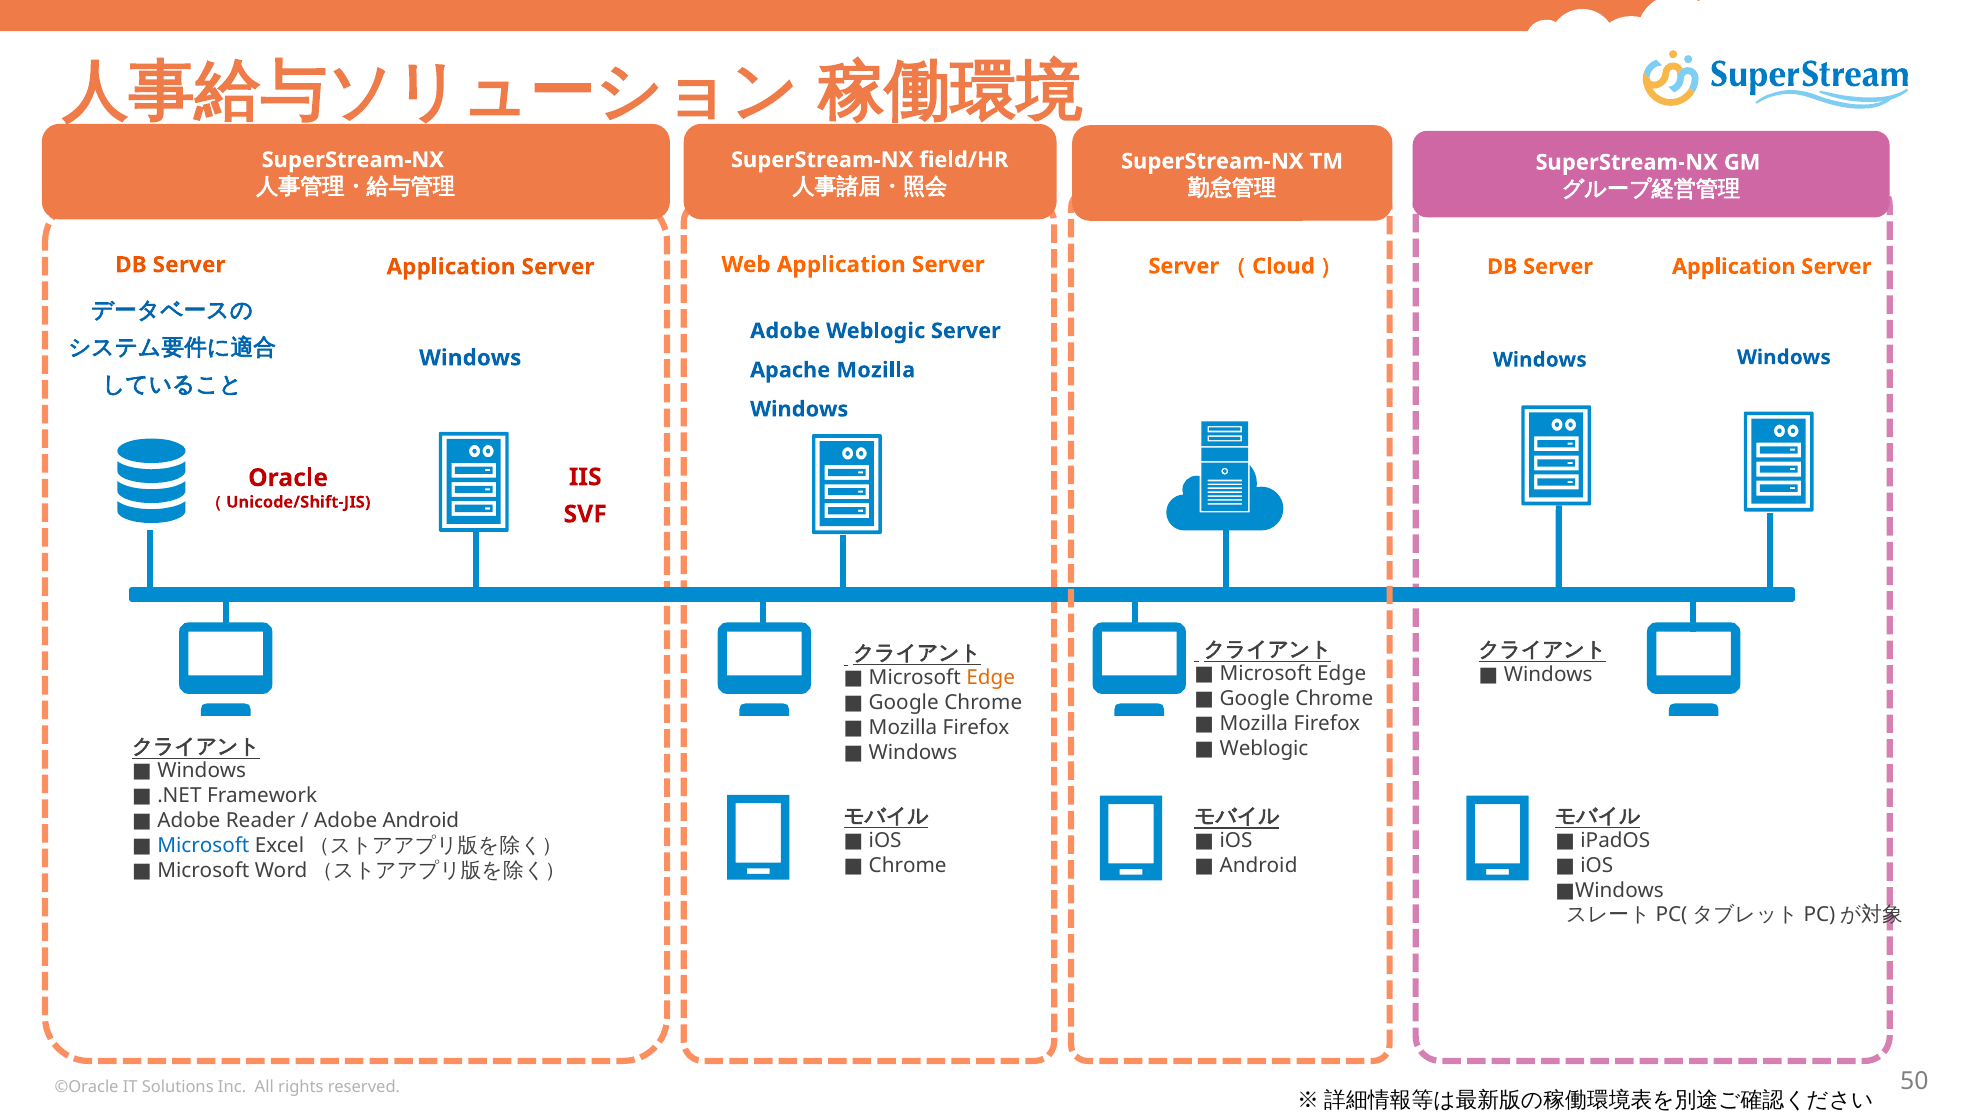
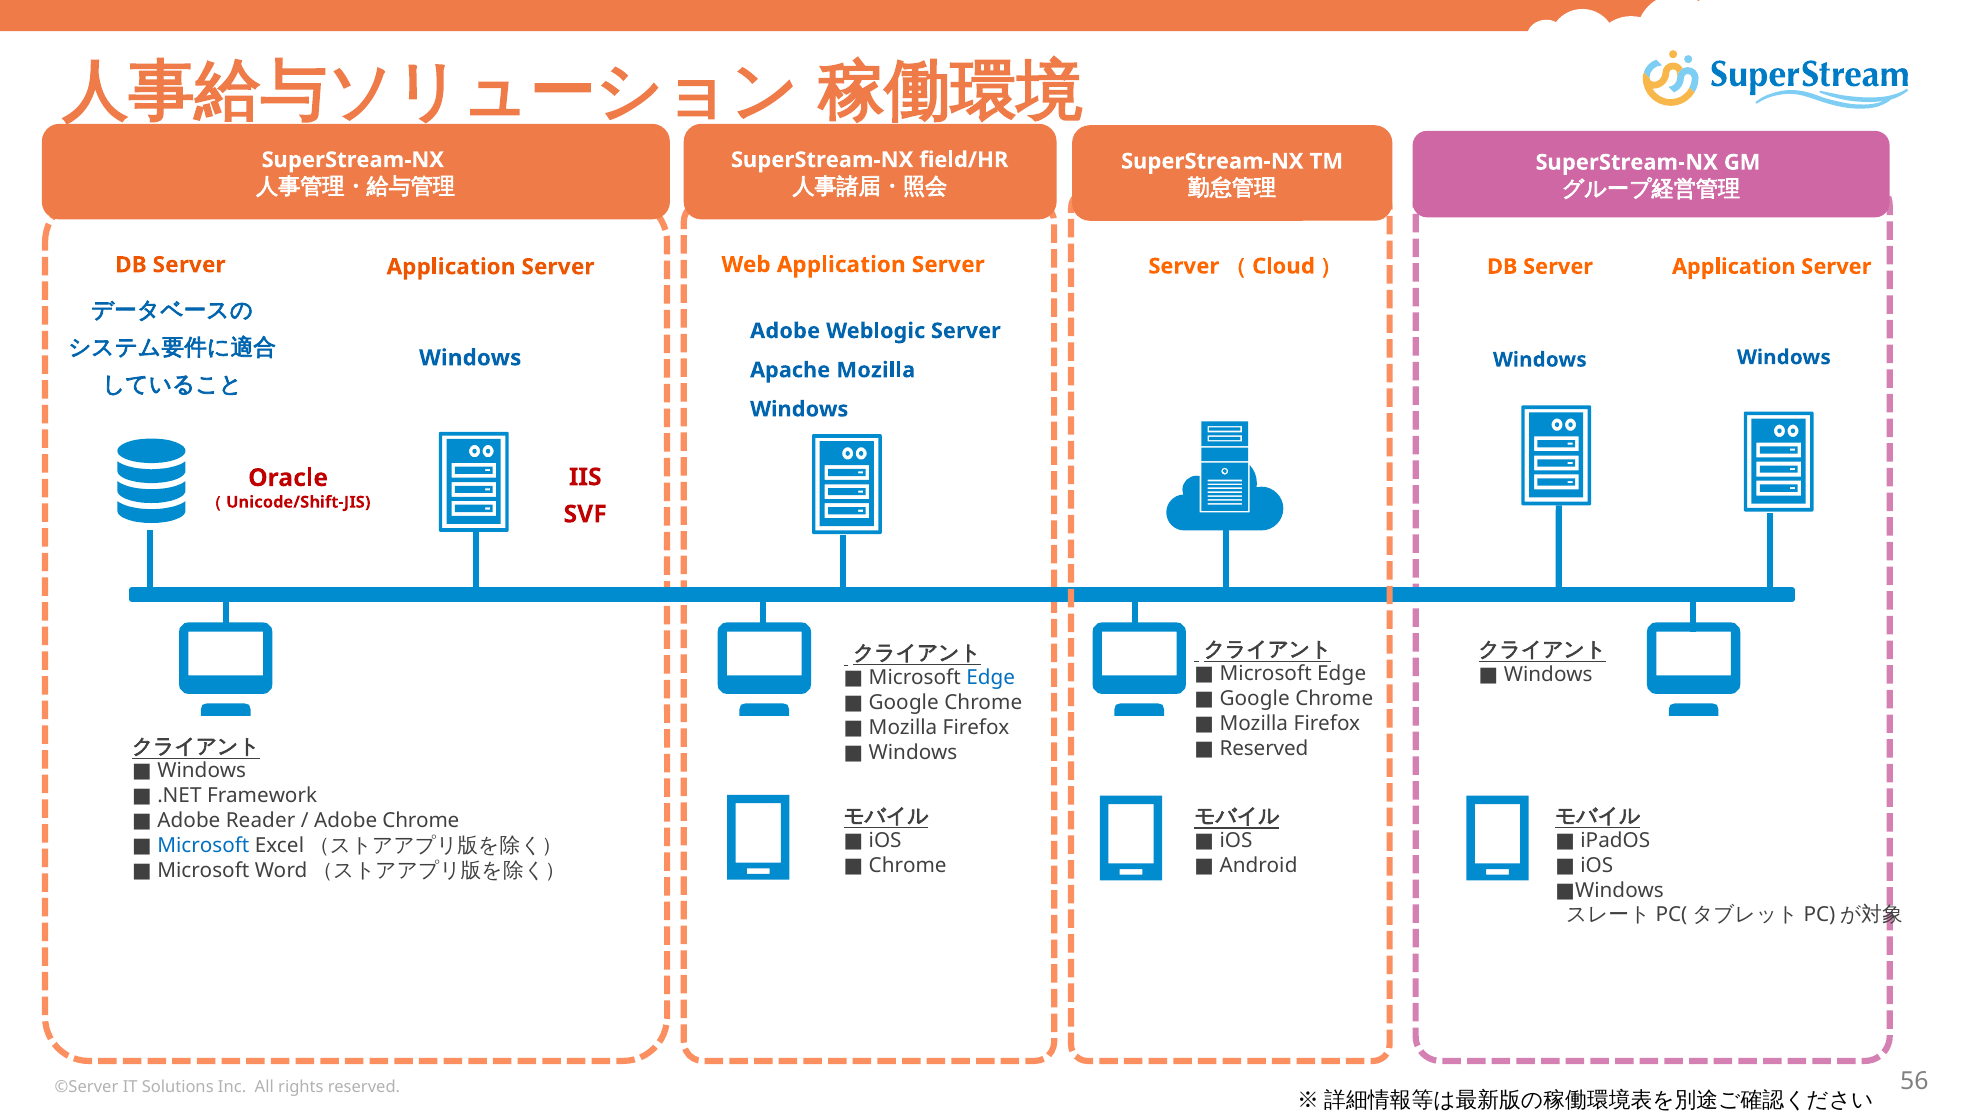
Edge at (991, 678) colour: orange -> blue
Weblogic at (1264, 749): Weblogic -> Reserved
Adobe Android: Android -> Chrome
©Oracle: ©Oracle -> ©Server
50: 50 -> 56
